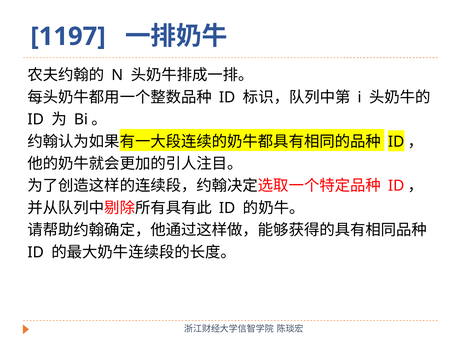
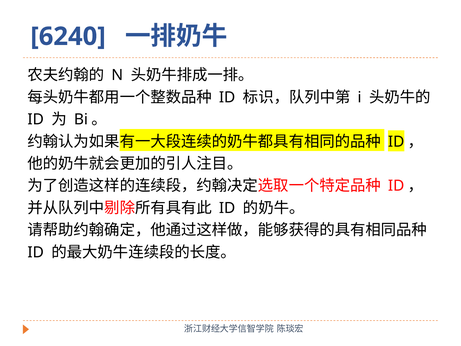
1197: 1197 -> 6240
